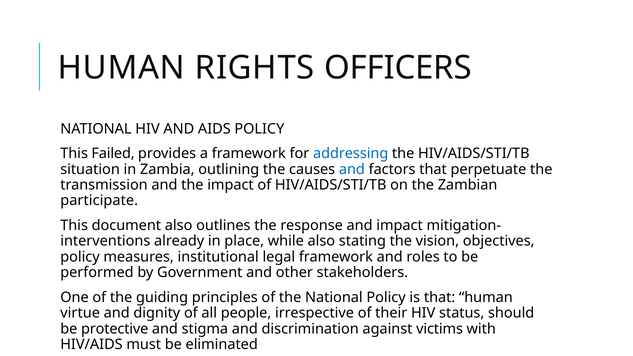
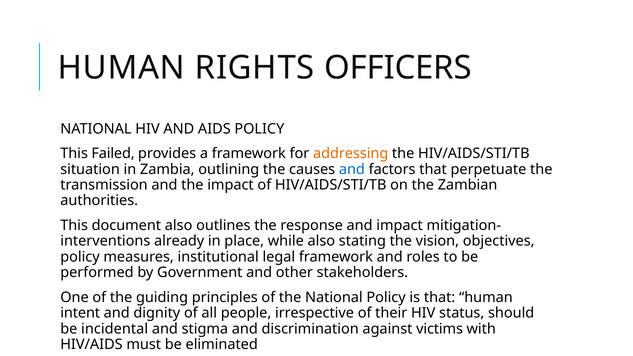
addressing colour: blue -> orange
participate: participate -> authorities
virtue: virtue -> intent
protective: protective -> incidental
